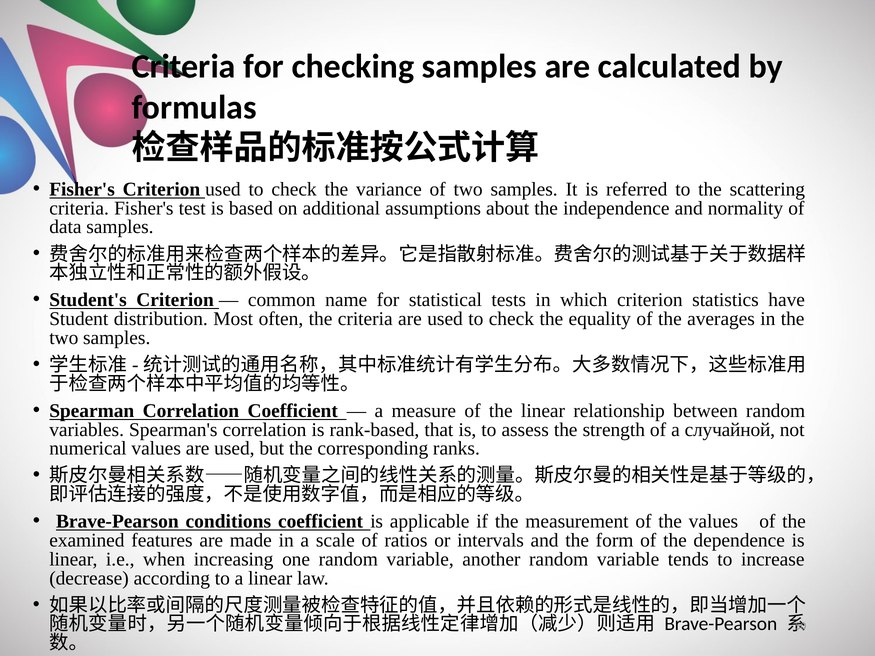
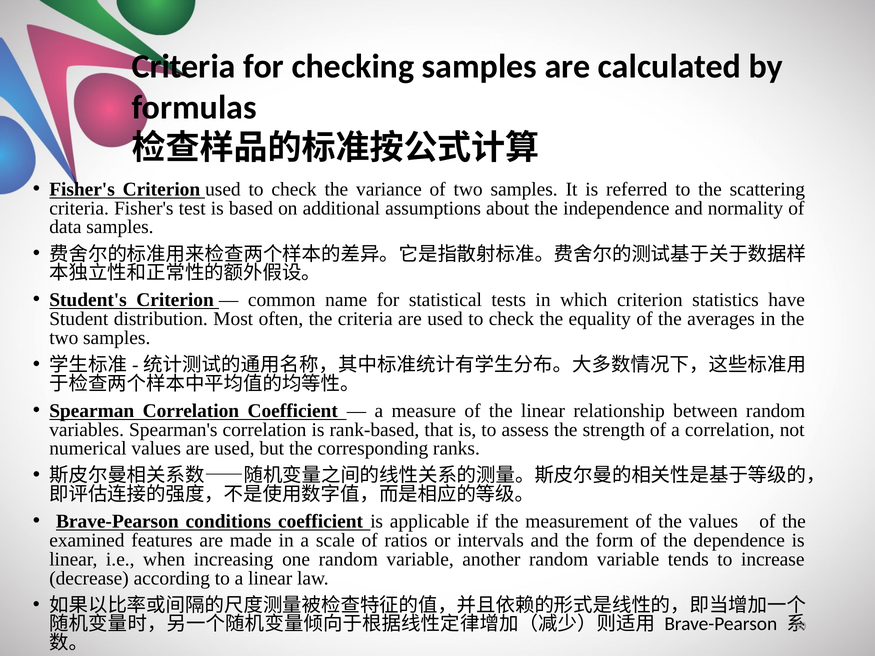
a случайной: случайной -> correlation
